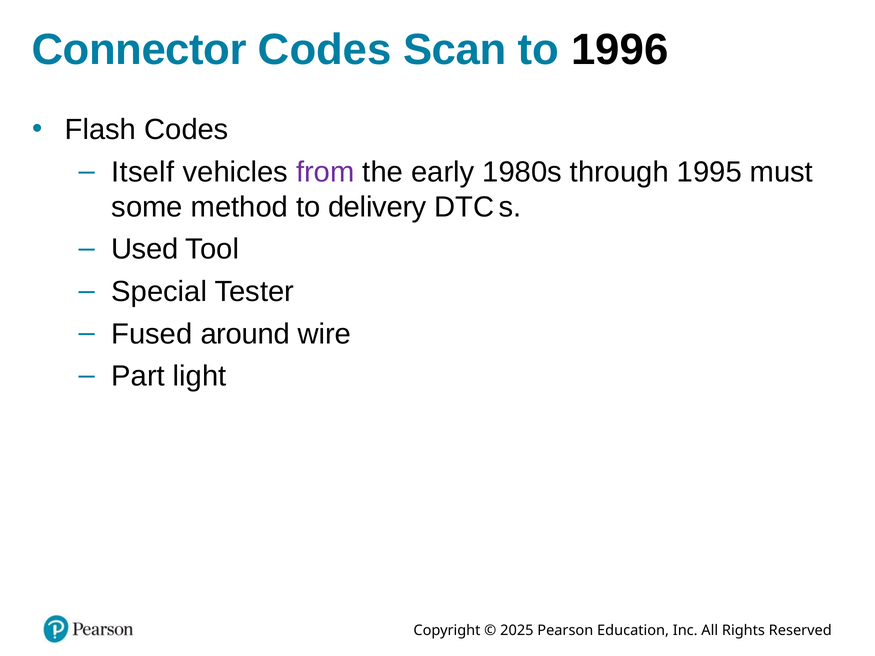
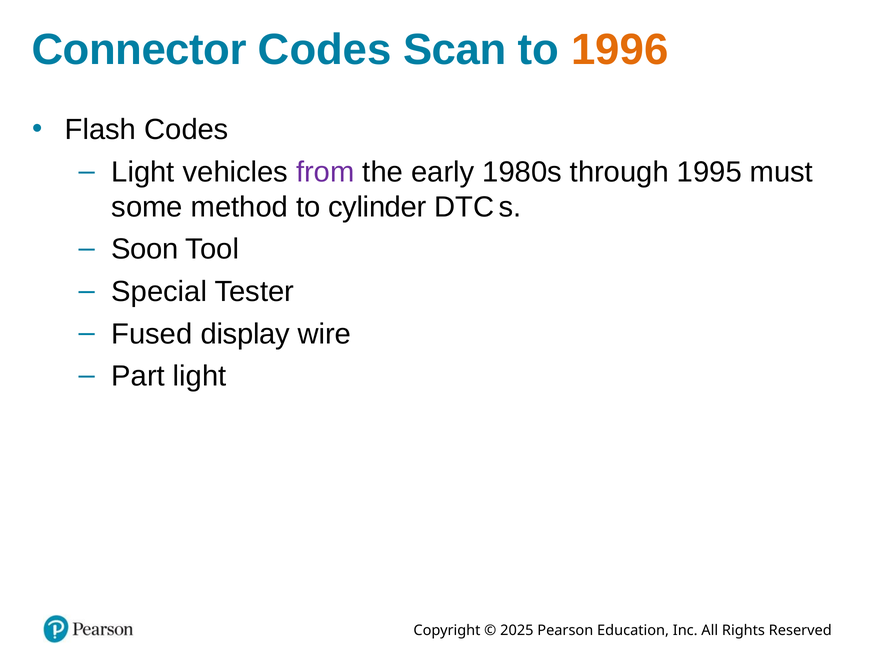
1996 colour: black -> orange
Itself at (143, 172): Itself -> Light
delivery: delivery -> cylinder
Used: Used -> Soon
around: around -> display
